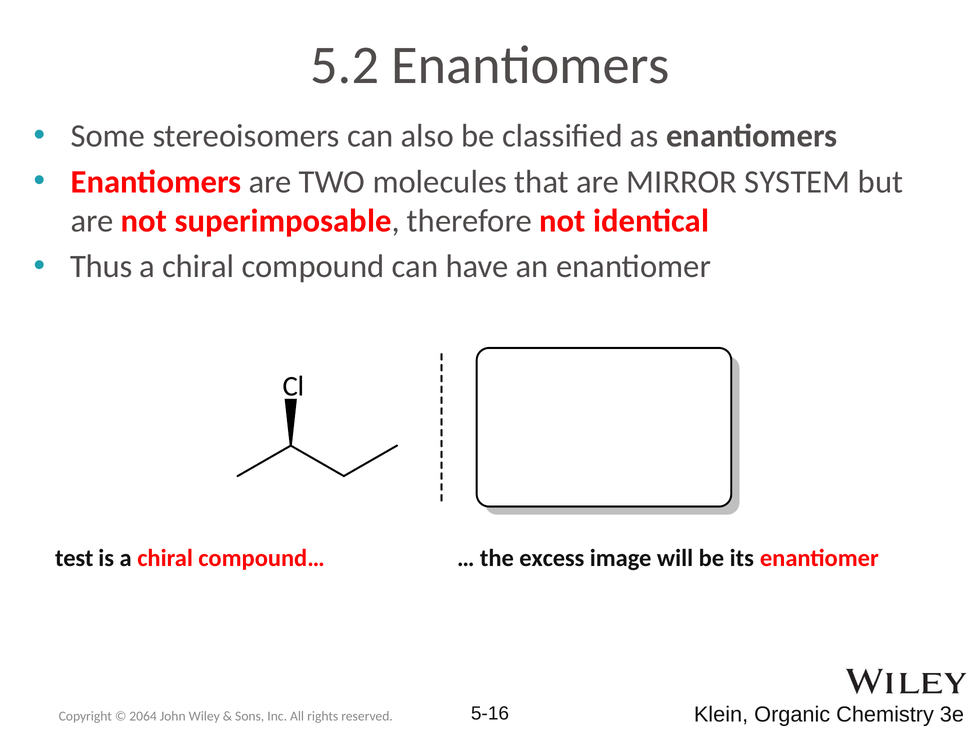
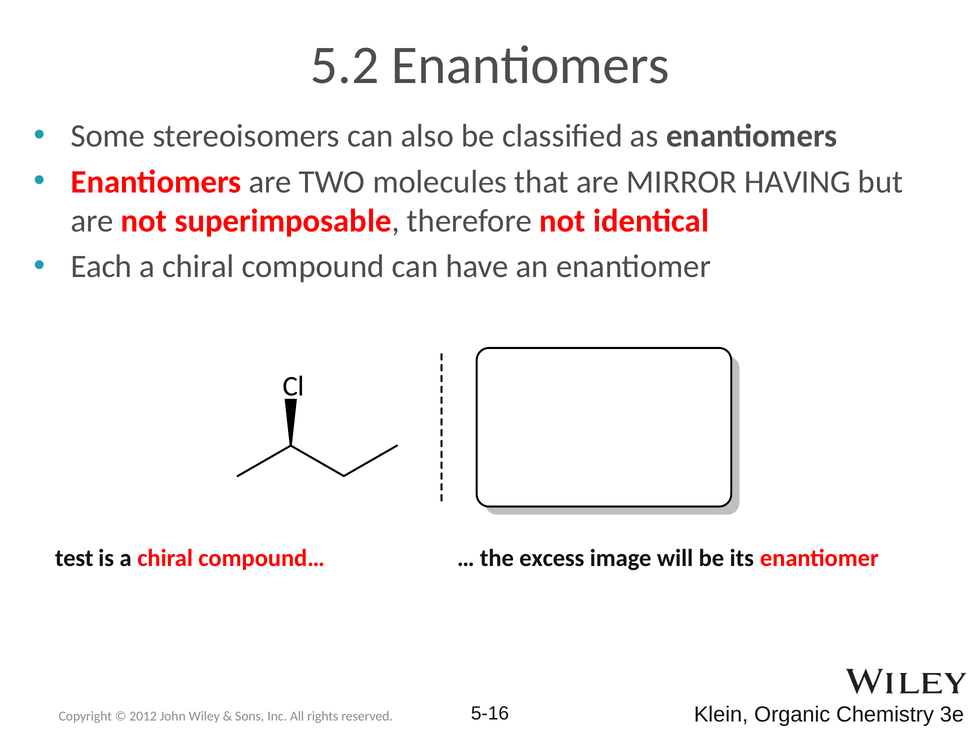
SYSTEM: SYSTEM -> HAVING
Thus: Thus -> Each
2064: 2064 -> 2012
